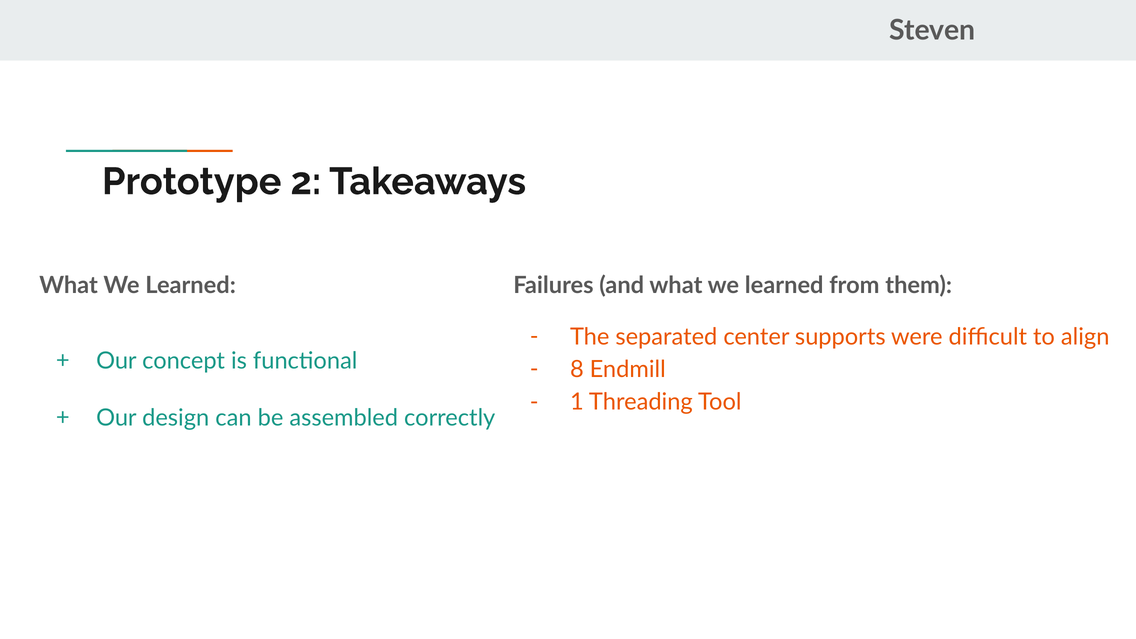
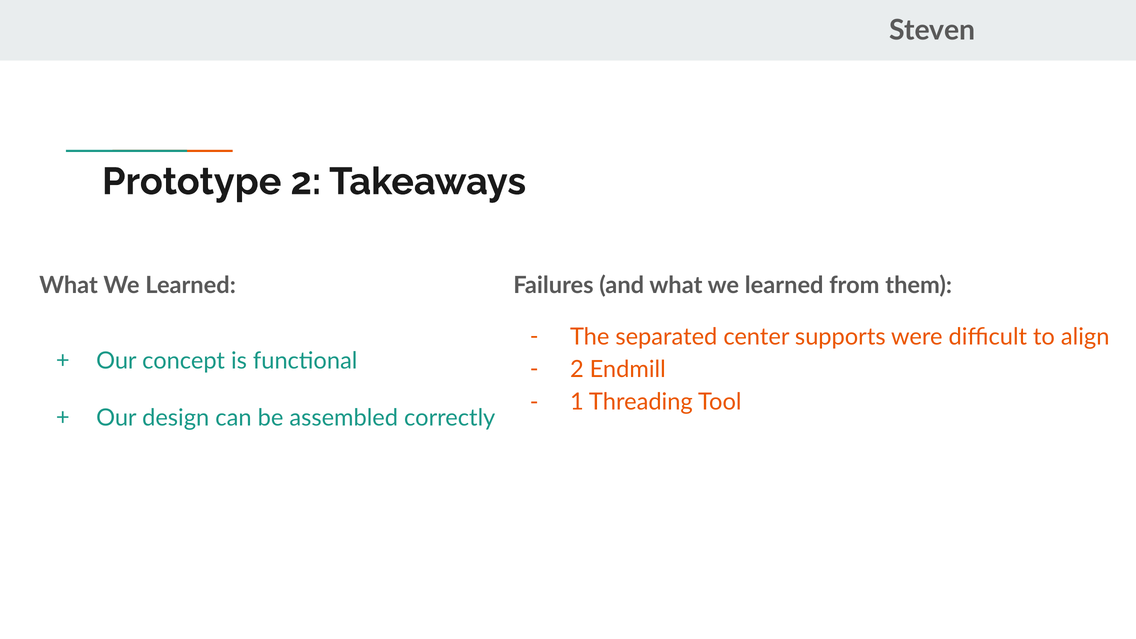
8 at (577, 369): 8 -> 2
